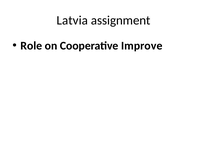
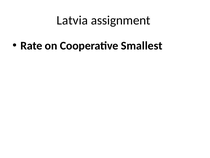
Role: Role -> Rate
Improve: Improve -> Smallest
